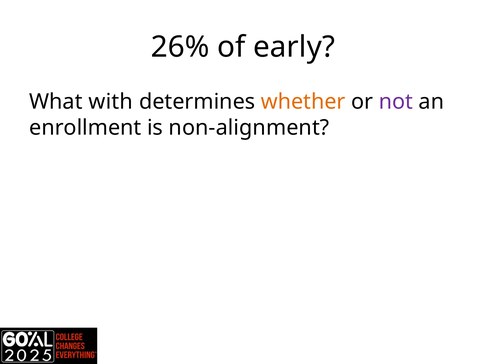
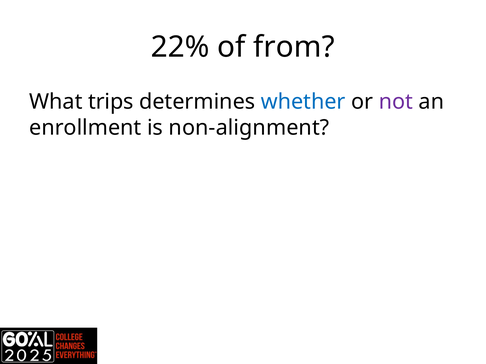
26%: 26% -> 22%
early: early -> from
with: with -> trips
whether colour: orange -> blue
